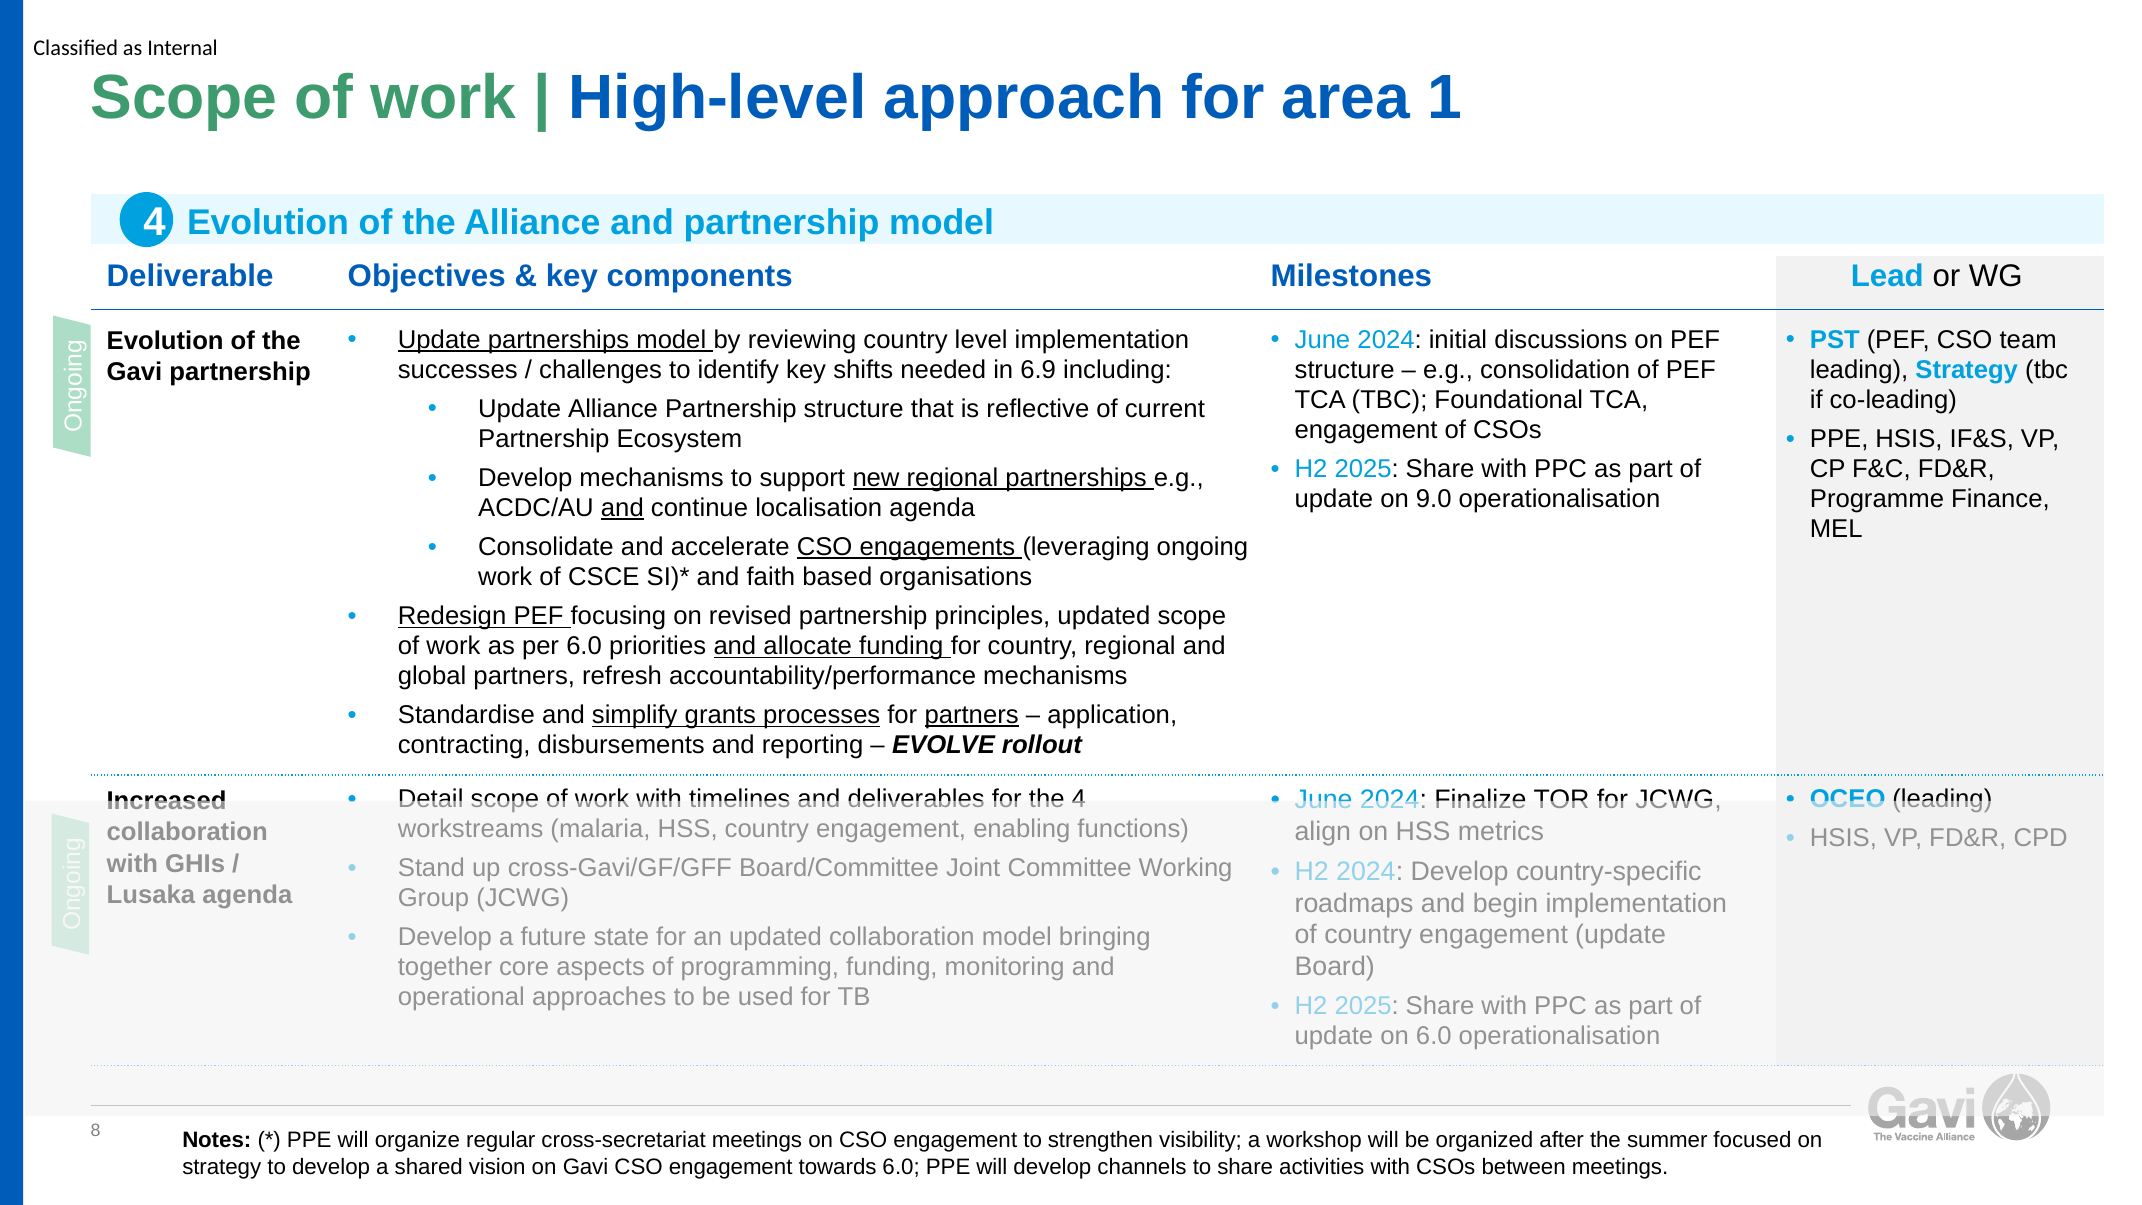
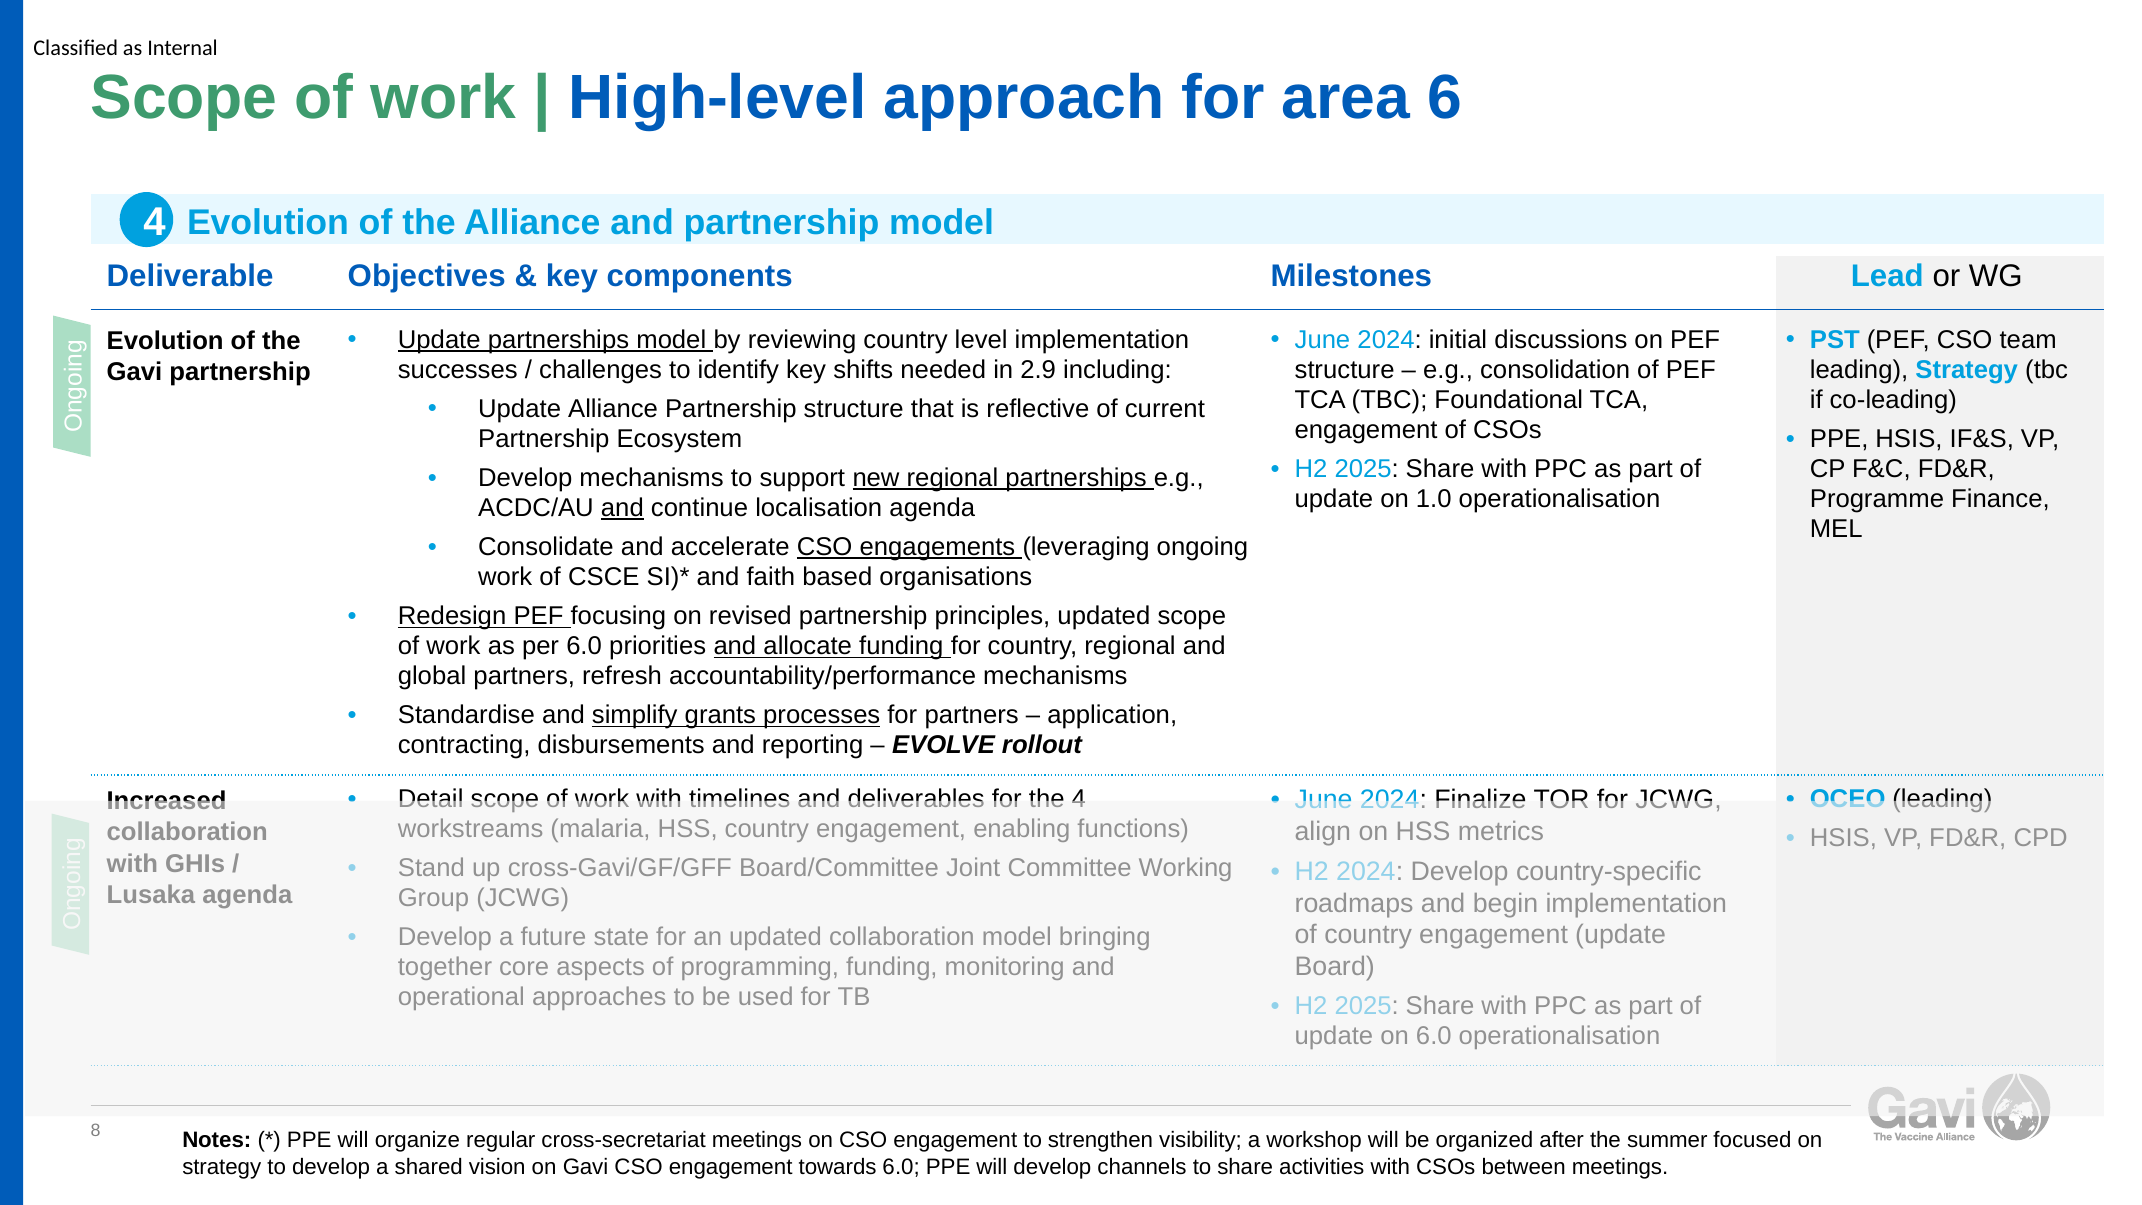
1: 1 -> 6
6.9: 6.9 -> 2.9
9.0: 9.0 -> 1.0
partners at (972, 715) underline: present -> none
